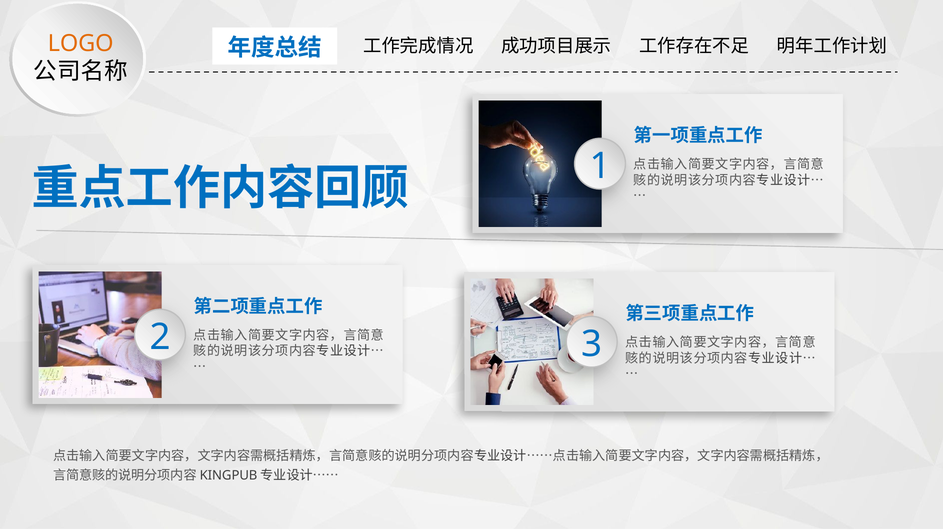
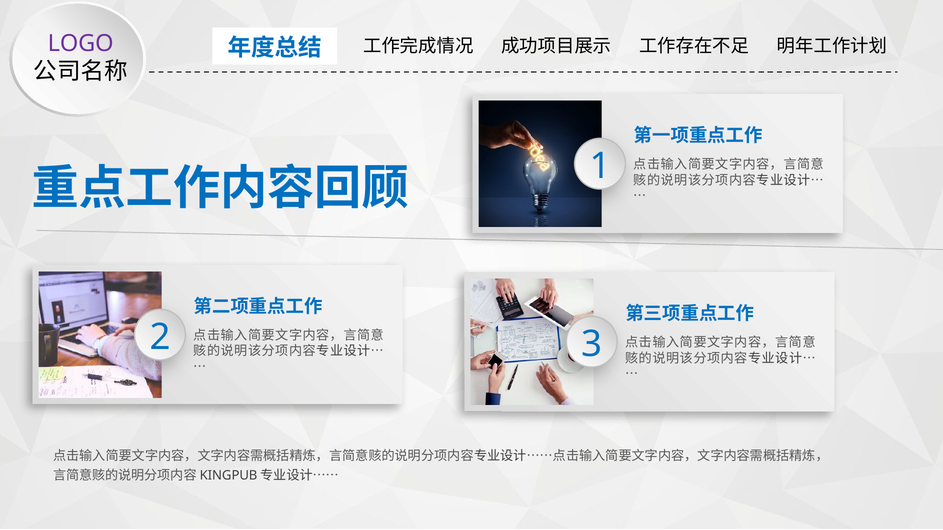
LOGO colour: orange -> purple
